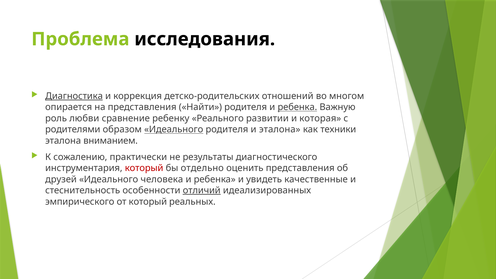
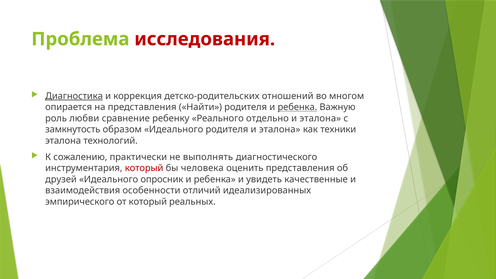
исследования colour: black -> red
развитии: развитии -> отдельно
которая at (320, 118): которая -> эталона
родителями: родителями -> замкнутость
Идеального at (174, 129) underline: present -> none
вниманием: вниманием -> технологий
результаты: результаты -> выполнять
отдельно: отдельно -> человека
человека: человека -> опросник
стеснительность: стеснительность -> взаимодействия
отличий underline: present -> none
